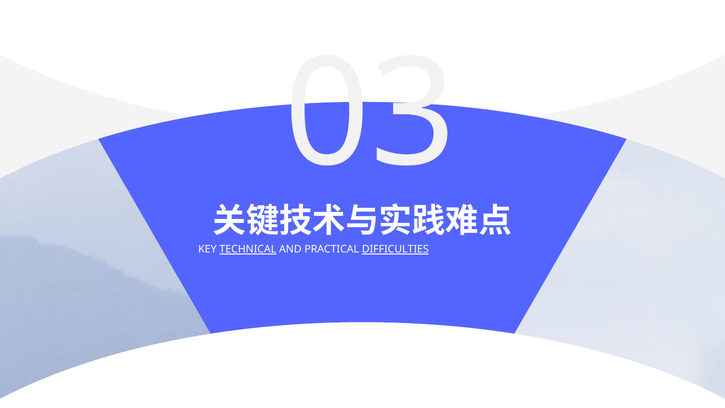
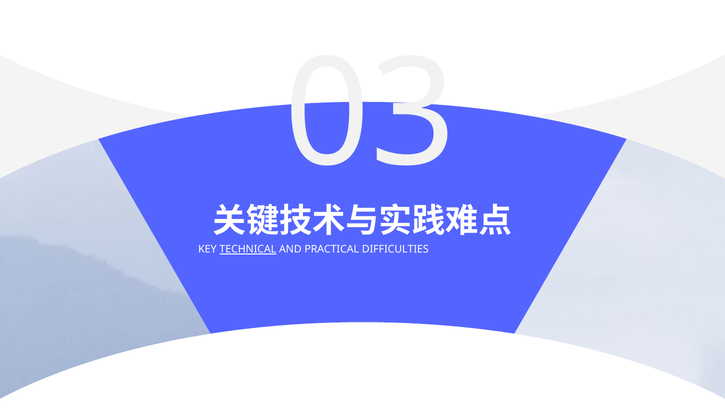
DIFFICULTIES underline: present -> none
